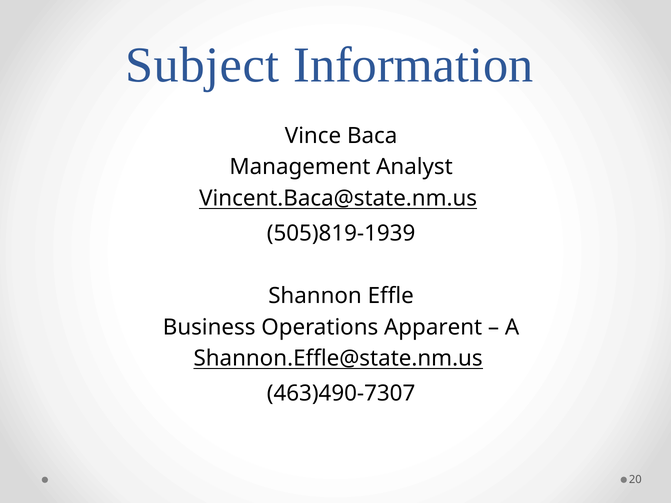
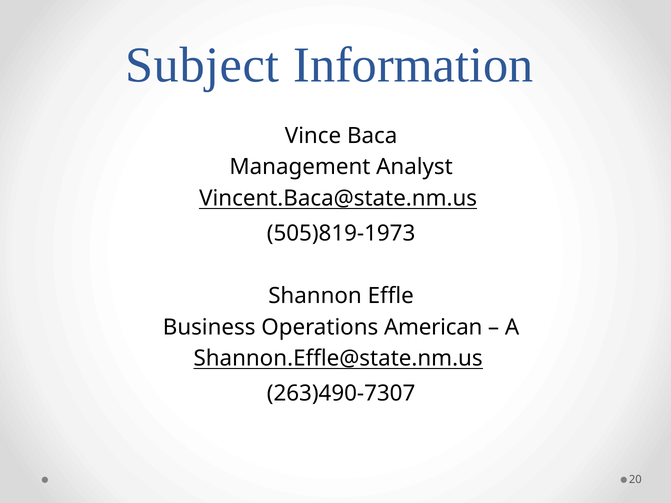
505)819-1939: 505)819-1939 -> 505)819-1973
Apparent: Apparent -> American
463)490-7307: 463)490-7307 -> 263)490-7307
